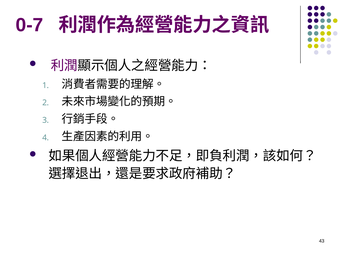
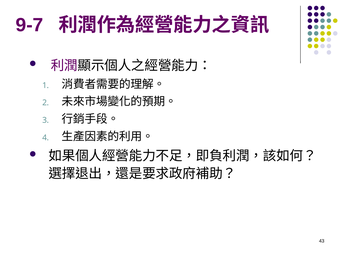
0-7: 0-7 -> 9-7
